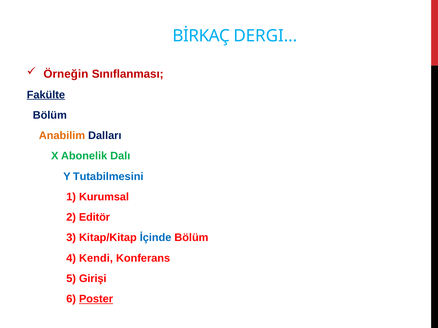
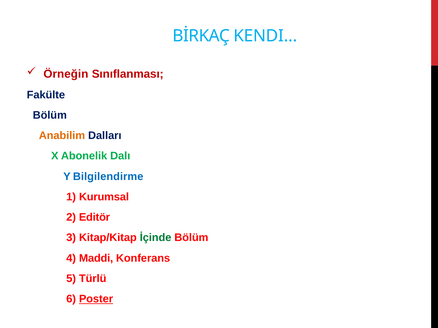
DERGI…: DERGI… -> KENDI…
Fakülte underline: present -> none
Tutabilmesini: Tutabilmesini -> Bilgilendirme
İçinde colour: blue -> green
Kendi: Kendi -> Maddi
Girişi: Girişi -> Türlü
